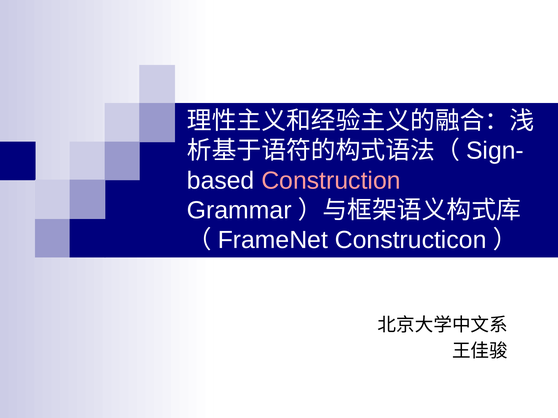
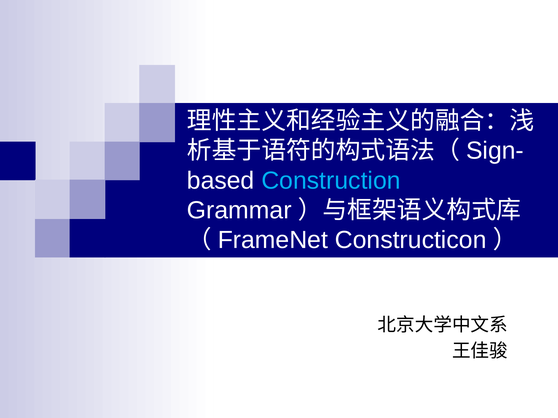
Construction colour: pink -> light blue
